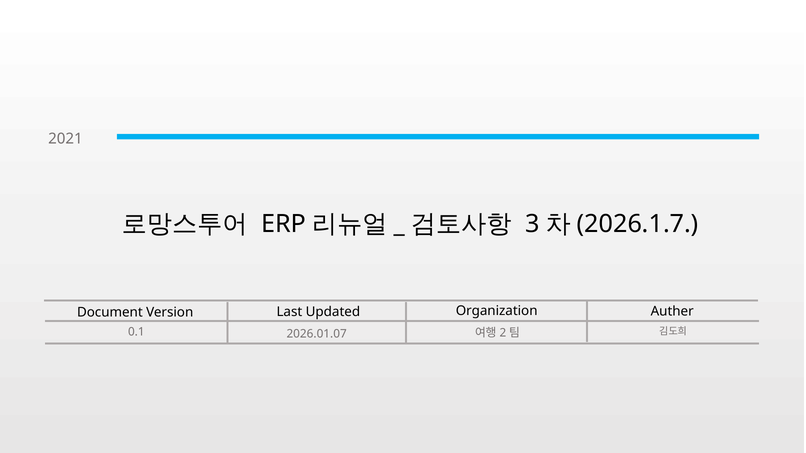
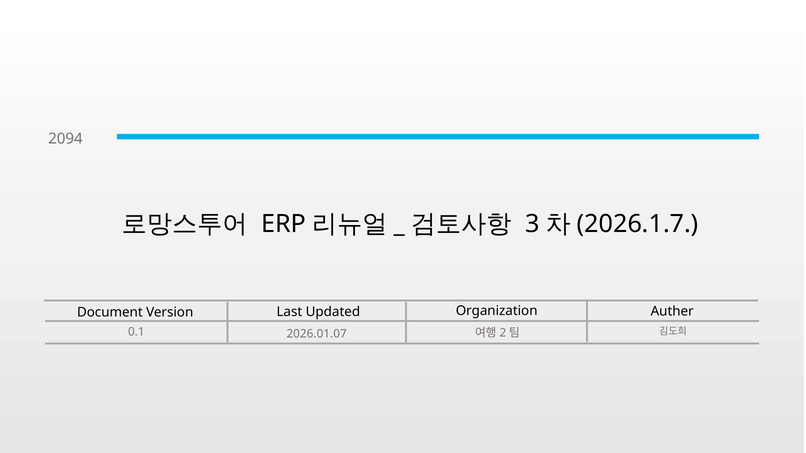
2021: 2021 -> 2094
